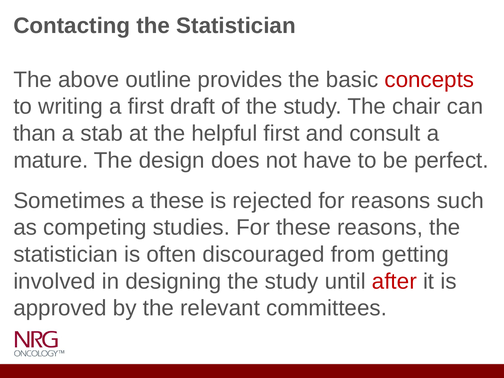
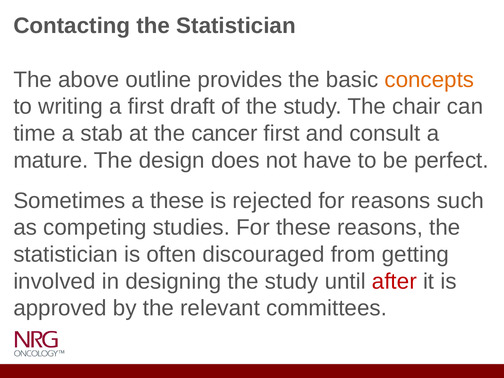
concepts colour: red -> orange
than: than -> time
helpful: helpful -> cancer
